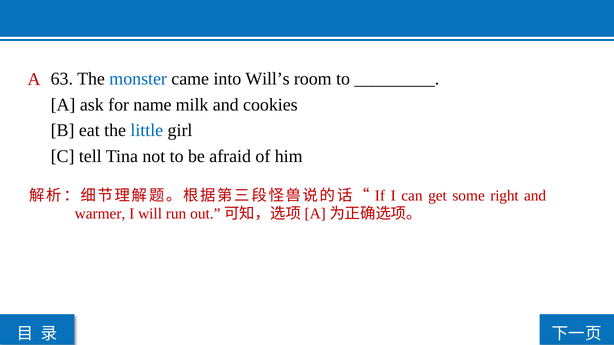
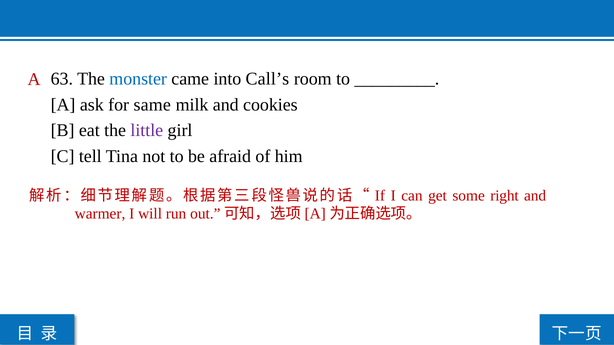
Will’s: Will’s -> Call’s
name: name -> same
little colour: blue -> purple
